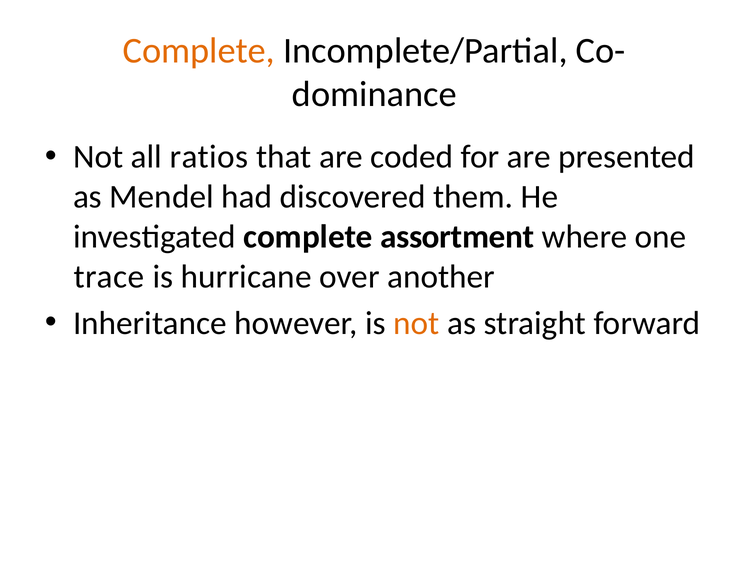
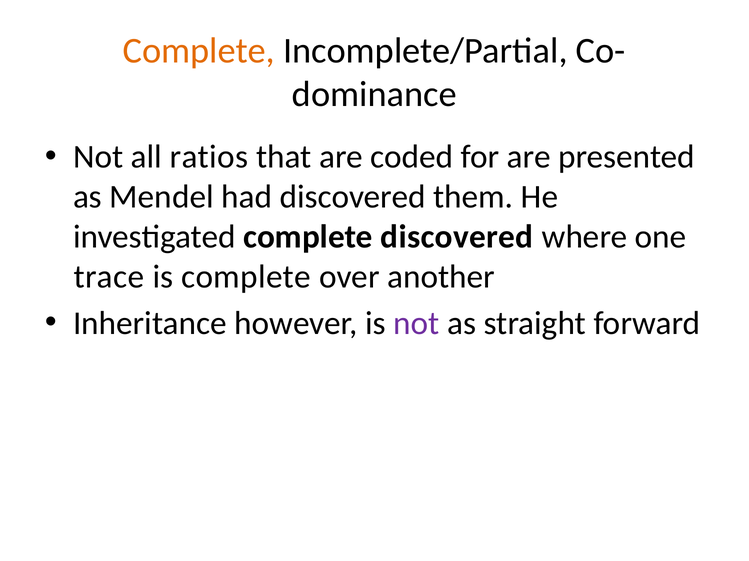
complete assortment: assortment -> discovered
is hurricane: hurricane -> complete
not at (416, 324) colour: orange -> purple
